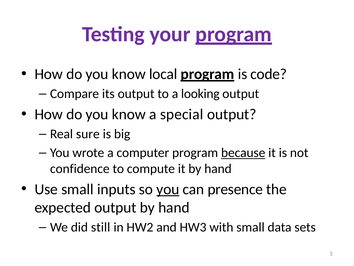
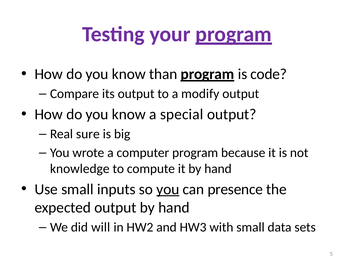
local: local -> than
looking: looking -> modify
because underline: present -> none
confidence: confidence -> knowledge
still: still -> will
